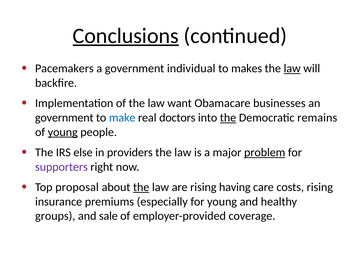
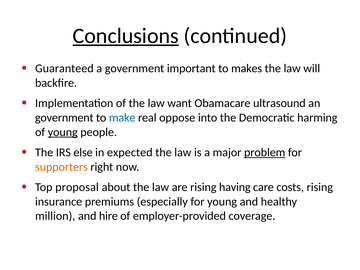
Pacemakers: Pacemakers -> Guaranteed
individual: individual -> important
law at (292, 68) underline: present -> none
businesses: businesses -> ultrasound
doctors: doctors -> oppose
the at (228, 118) underline: present -> none
remains: remains -> harming
providers: providers -> expected
supporters colour: purple -> orange
the at (141, 187) underline: present -> none
groups: groups -> million
sale: sale -> hire
